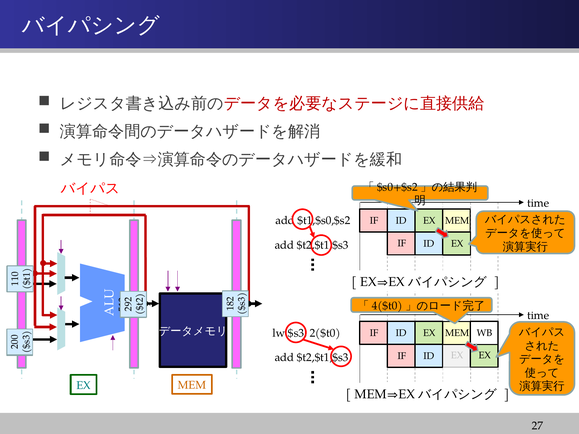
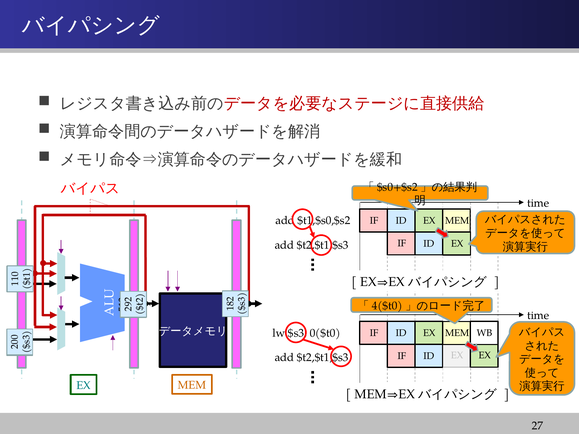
2($t0: 2($t0 -> 0($t0
